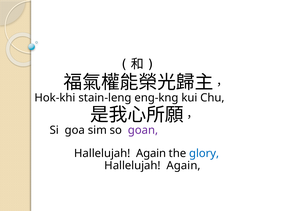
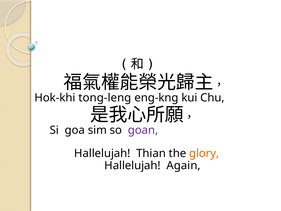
stain-leng: stain-leng -> tong-leng
Again at (151, 153): Again -> Thian
glory colour: blue -> orange
